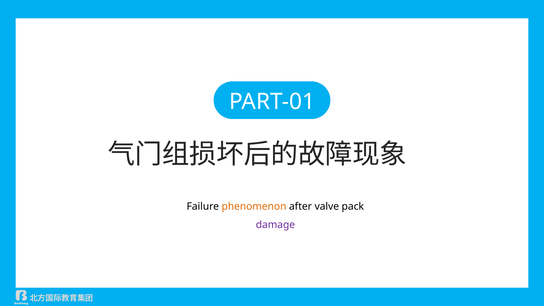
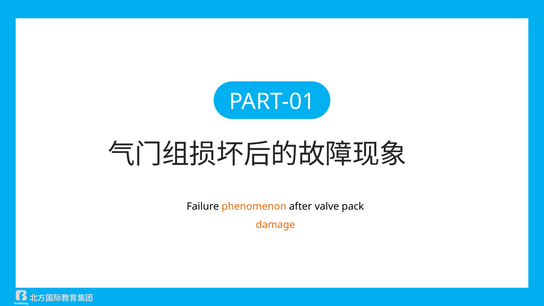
damage colour: purple -> orange
